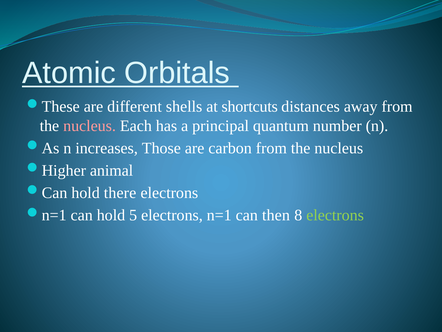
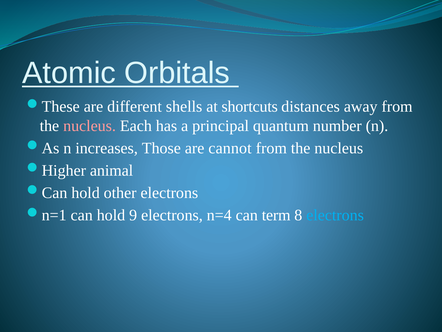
carbon: carbon -> cannot
there: there -> other
5: 5 -> 9
n=1: n=1 -> n=4
then: then -> term
electrons at (335, 215) colour: light green -> light blue
